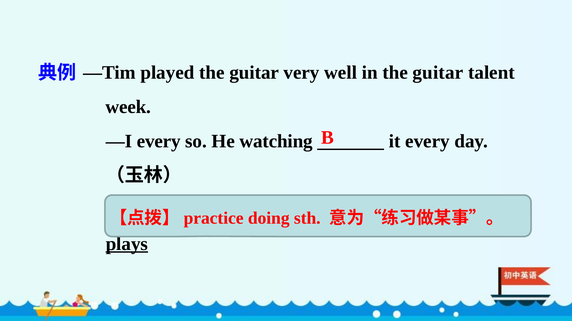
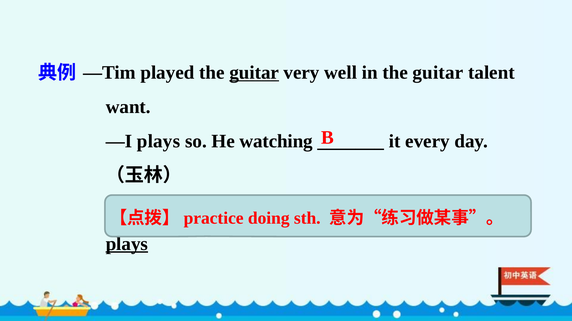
guitar at (254, 73) underline: none -> present
week: week -> want
—I every: every -> plays
